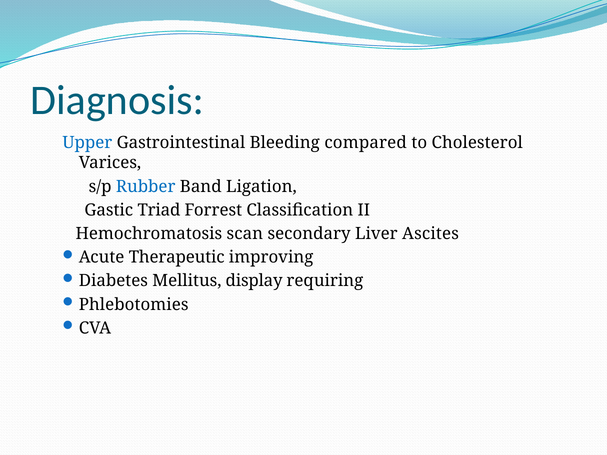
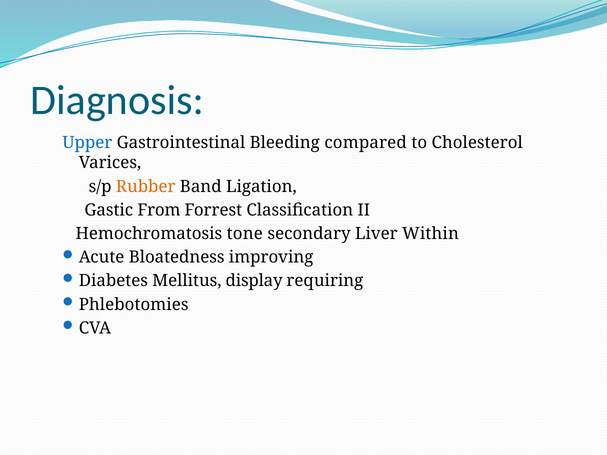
Rubber colour: blue -> orange
Triad: Triad -> From
scan: scan -> tone
Ascites: Ascites -> Within
Therapeutic: Therapeutic -> Bloatedness
